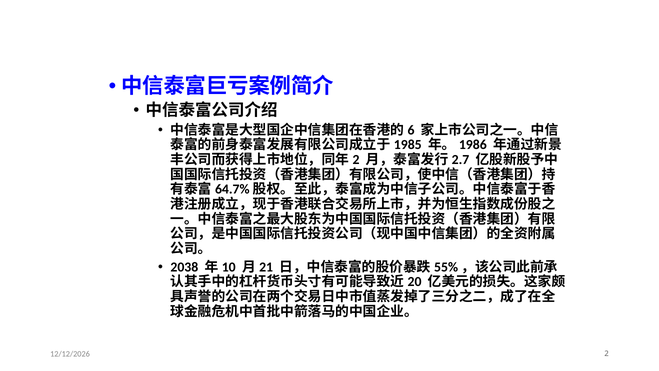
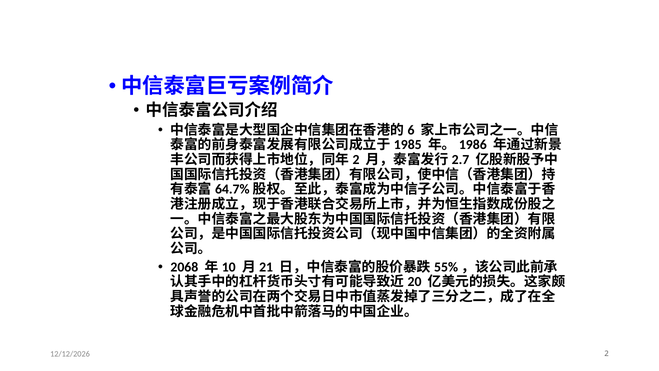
2038: 2038 -> 2068
